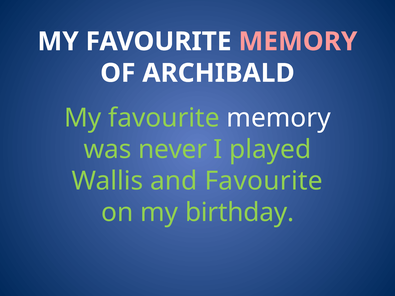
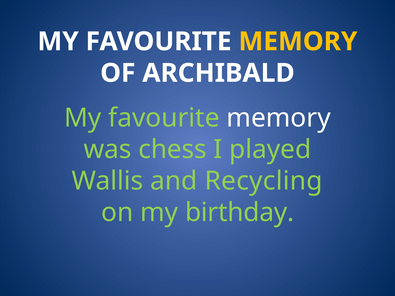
MEMORY at (298, 42) colour: pink -> yellow
never: never -> chess
and Favourite: Favourite -> Recycling
